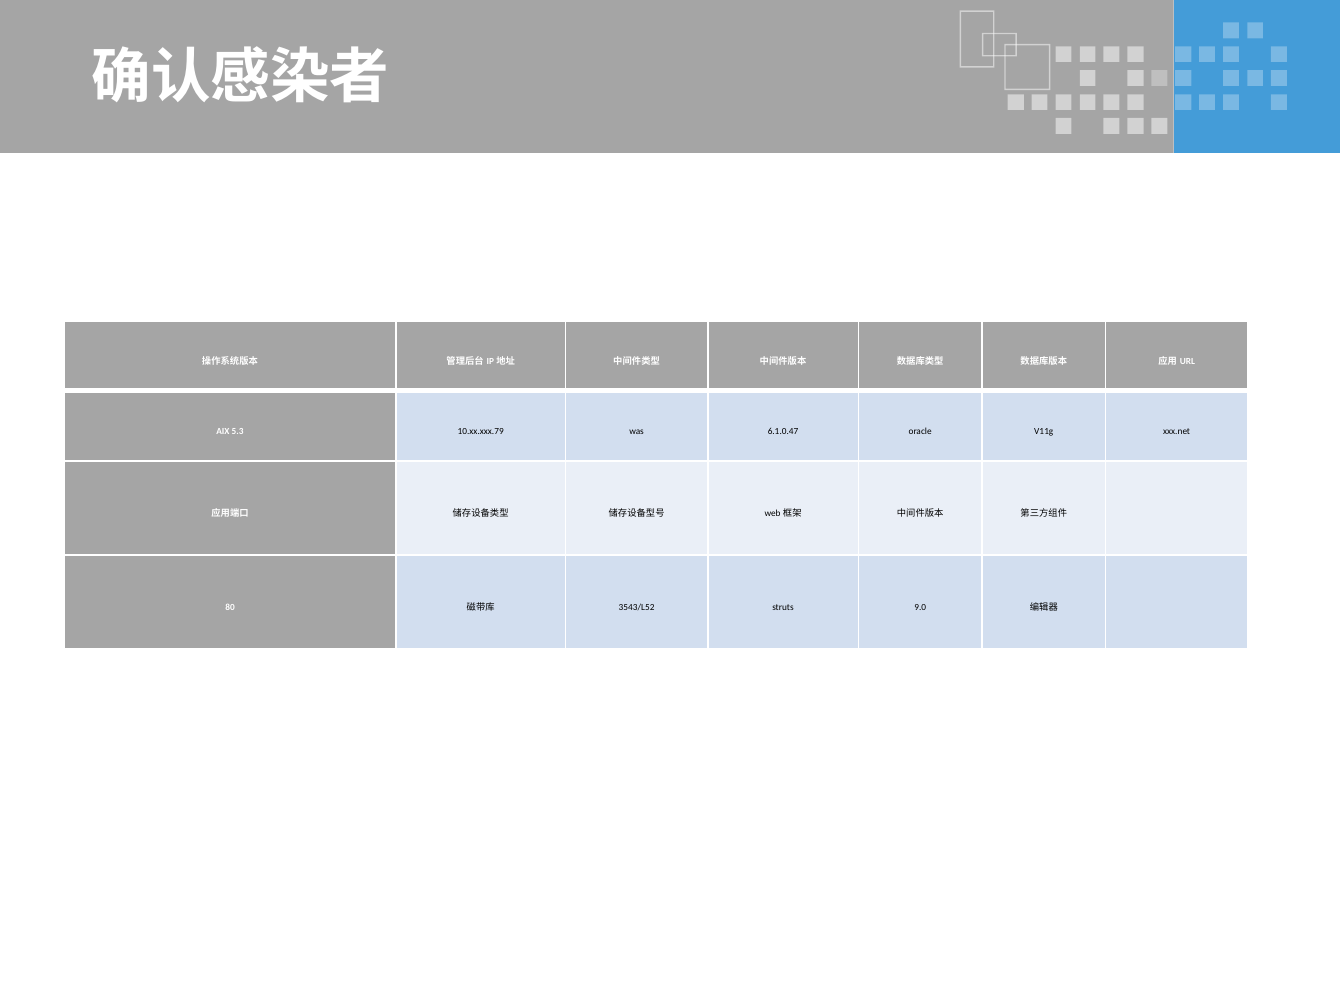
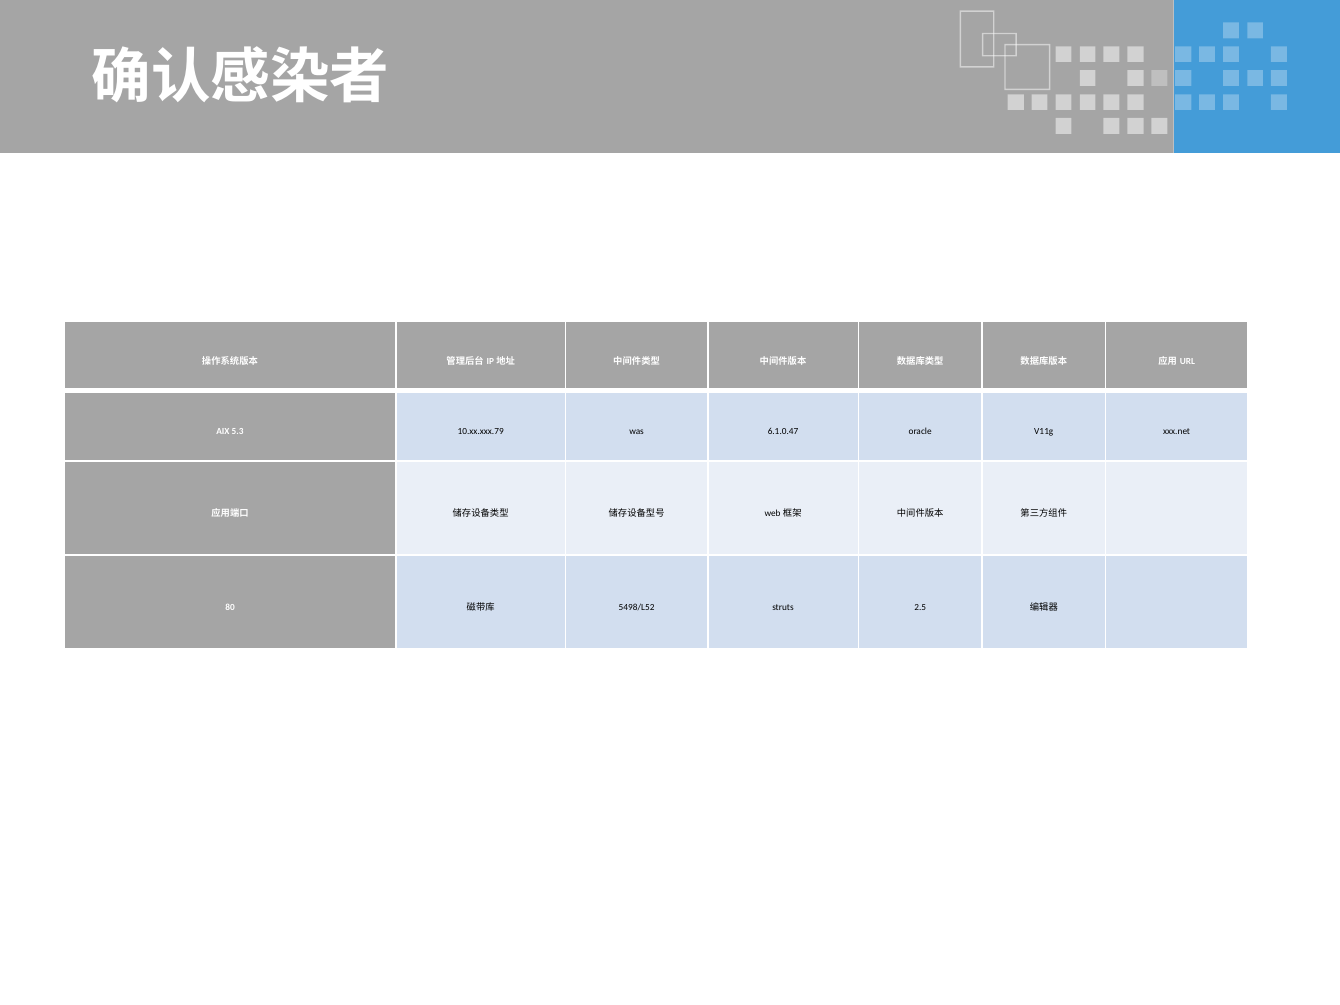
3543/L52: 3543/L52 -> 5498/L52
9.0: 9.0 -> 2.5
